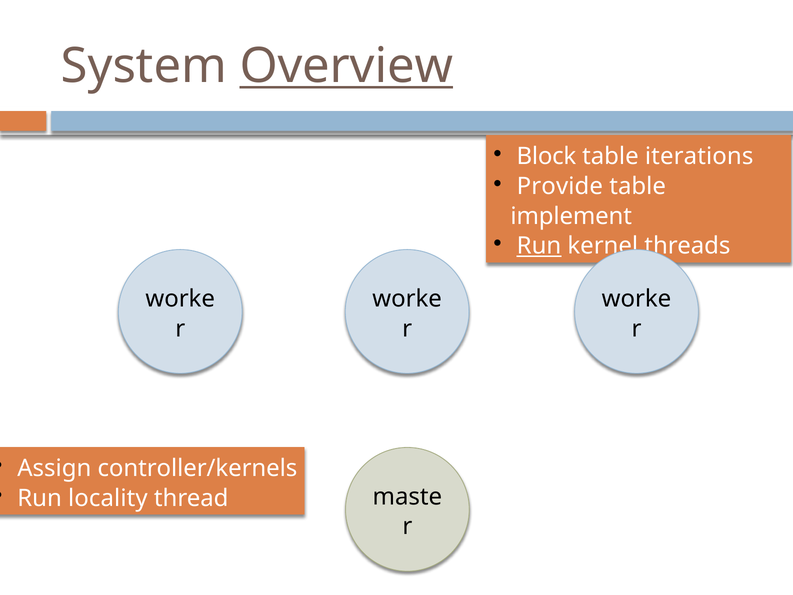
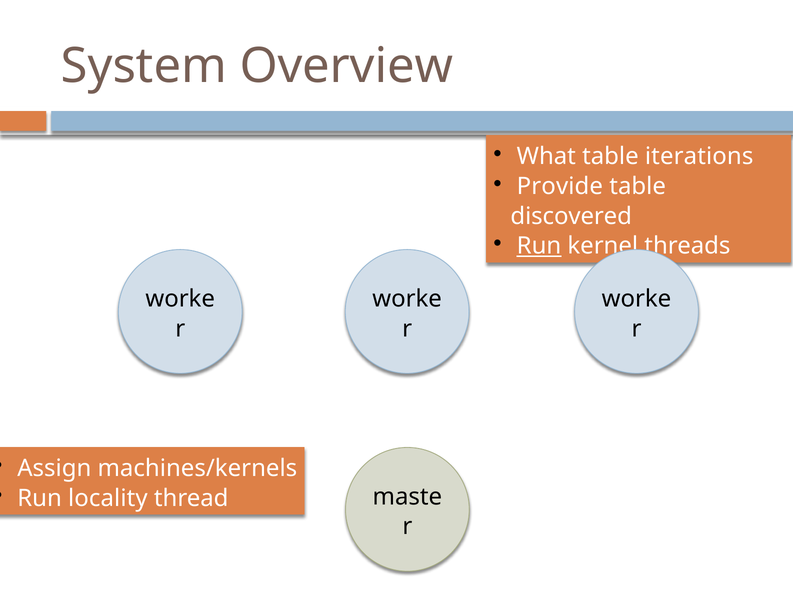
Overview underline: present -> none
Block: Block -> What
implement: implement -> discovered
controller/kernels: controller/kernels -> machines/kernels
